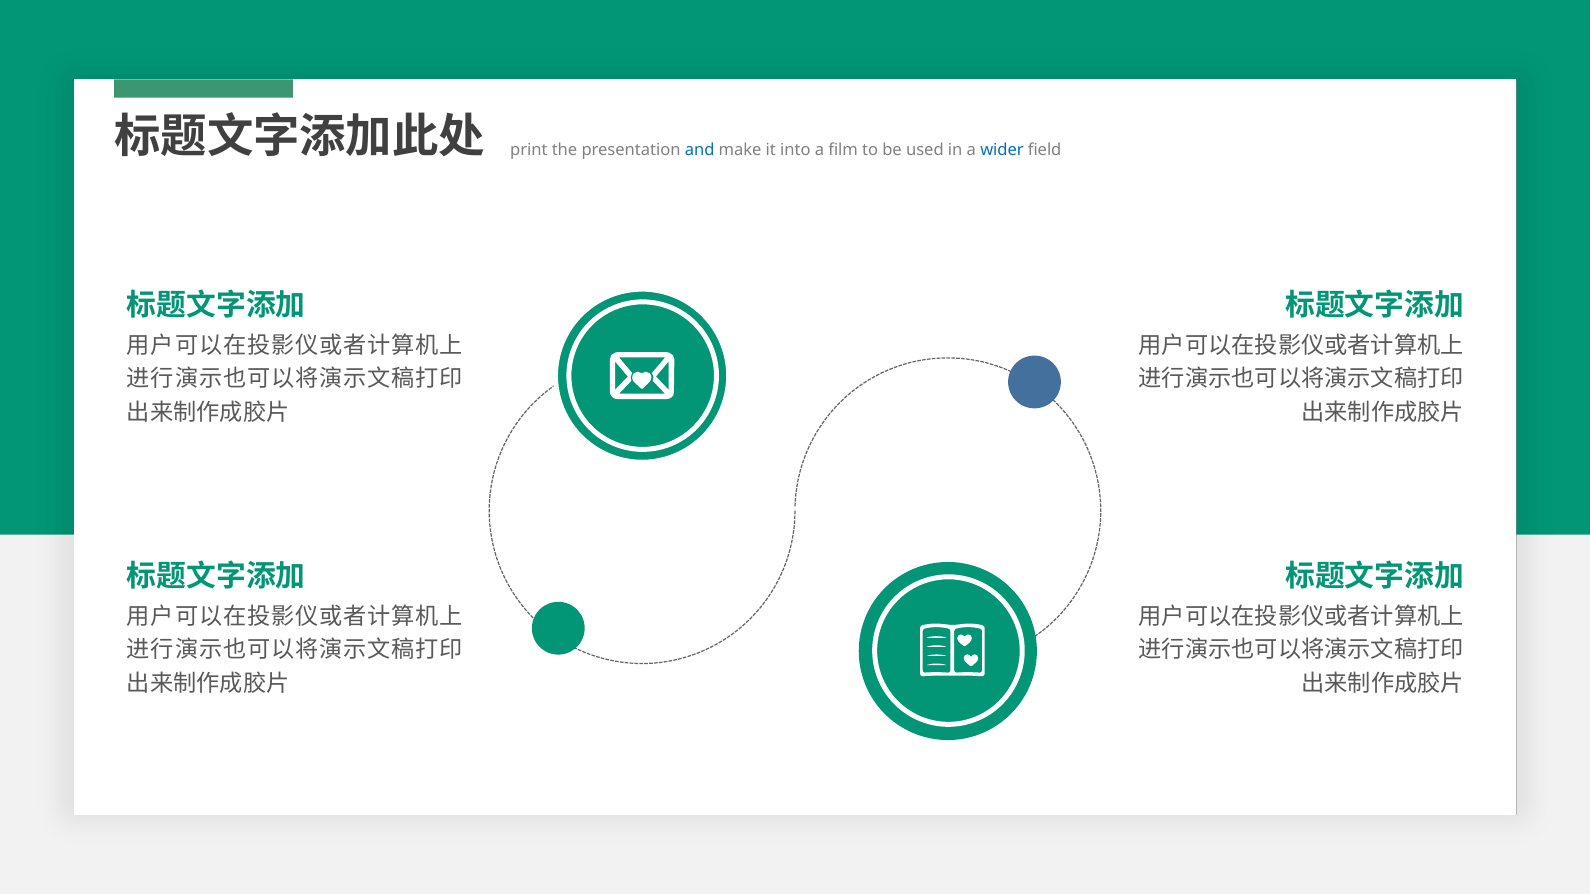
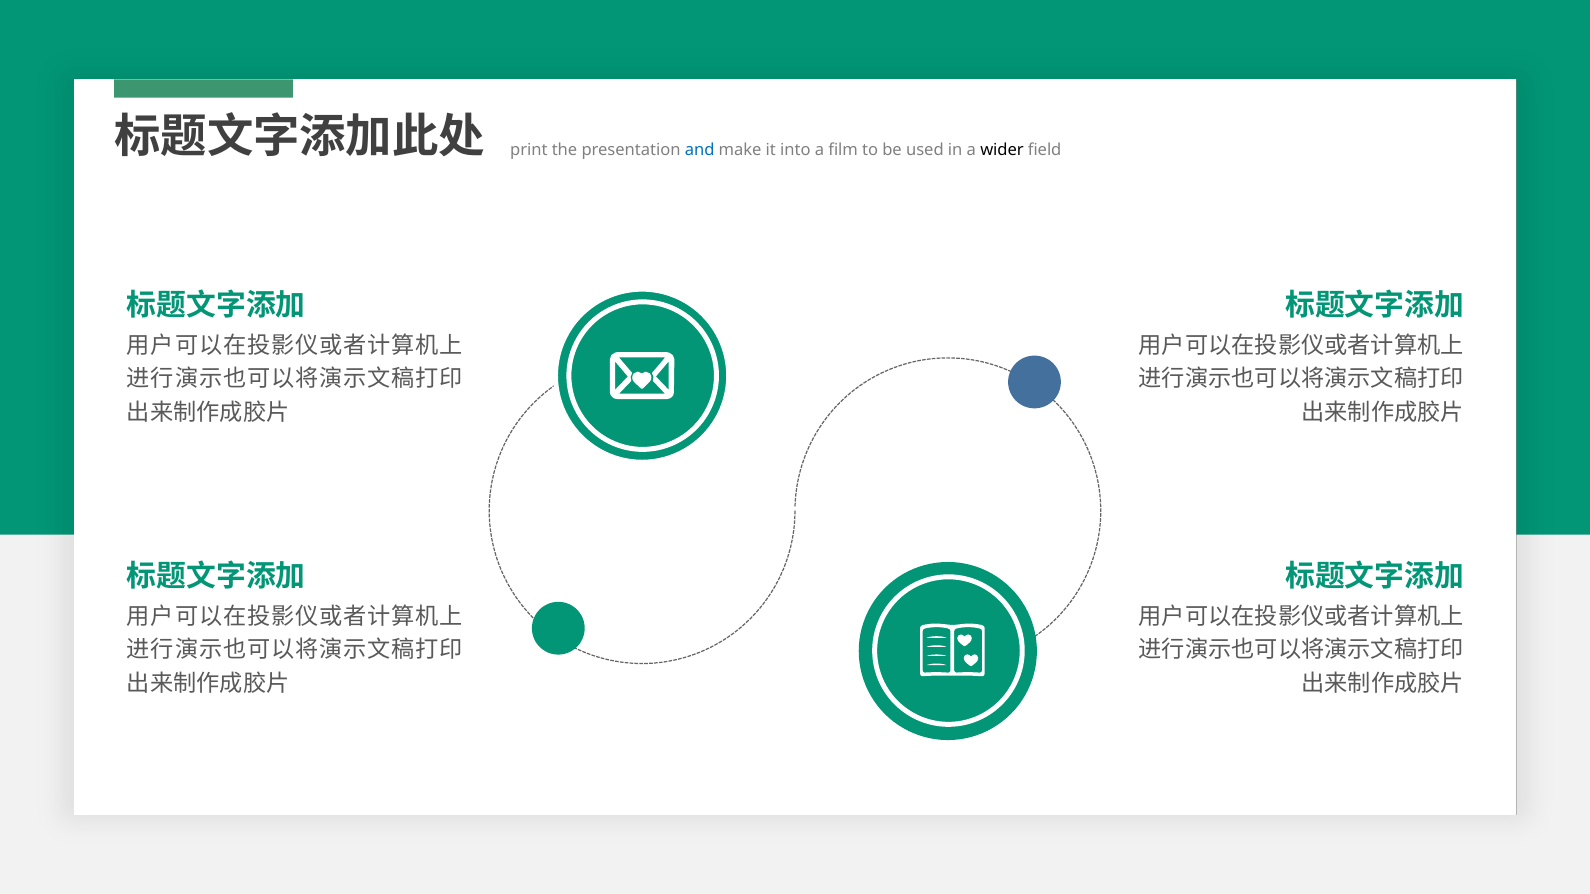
wider colour: blue -> black
